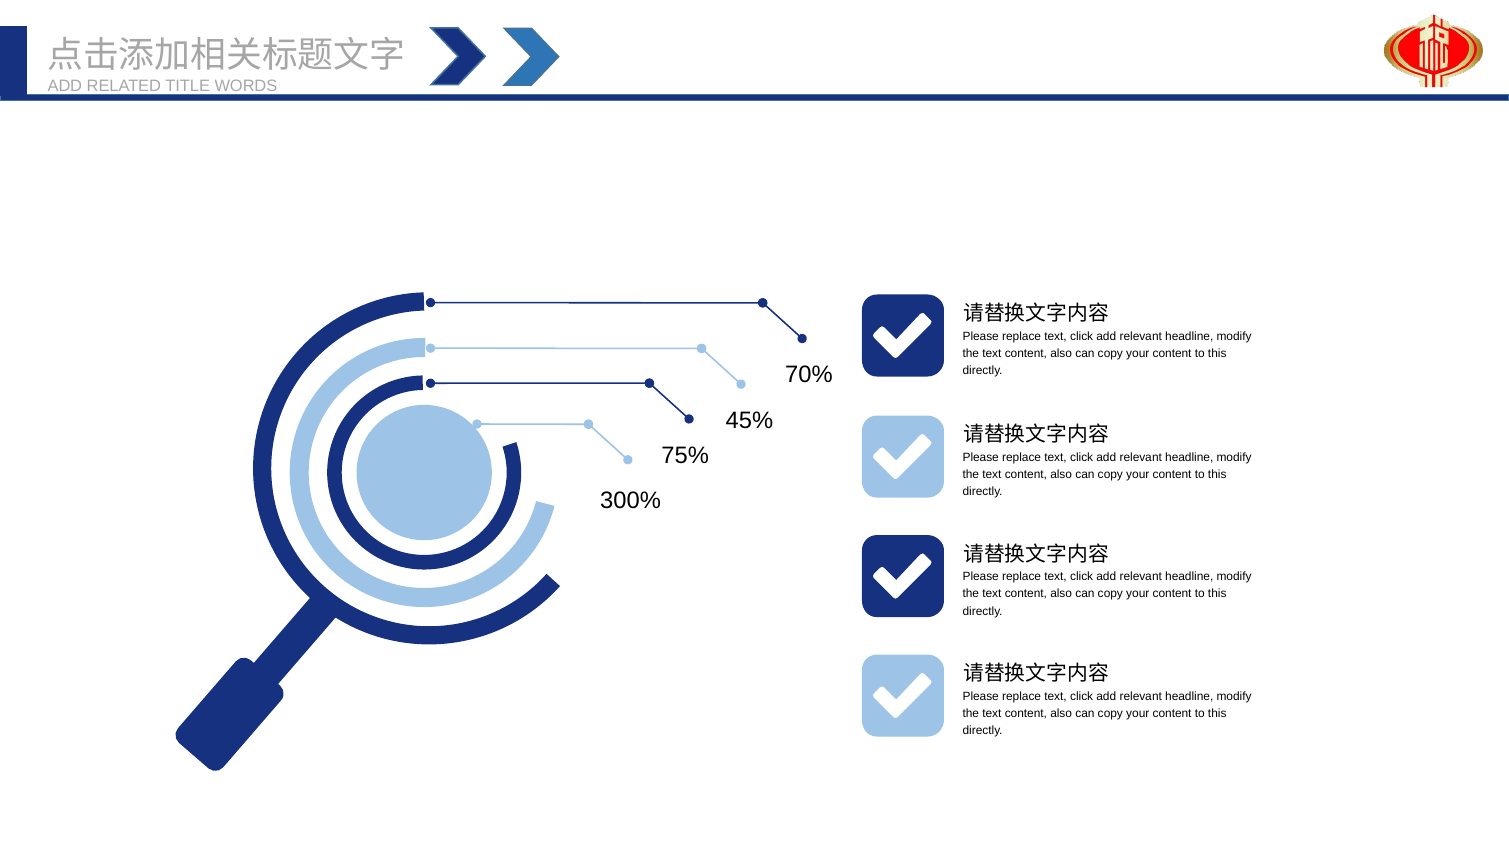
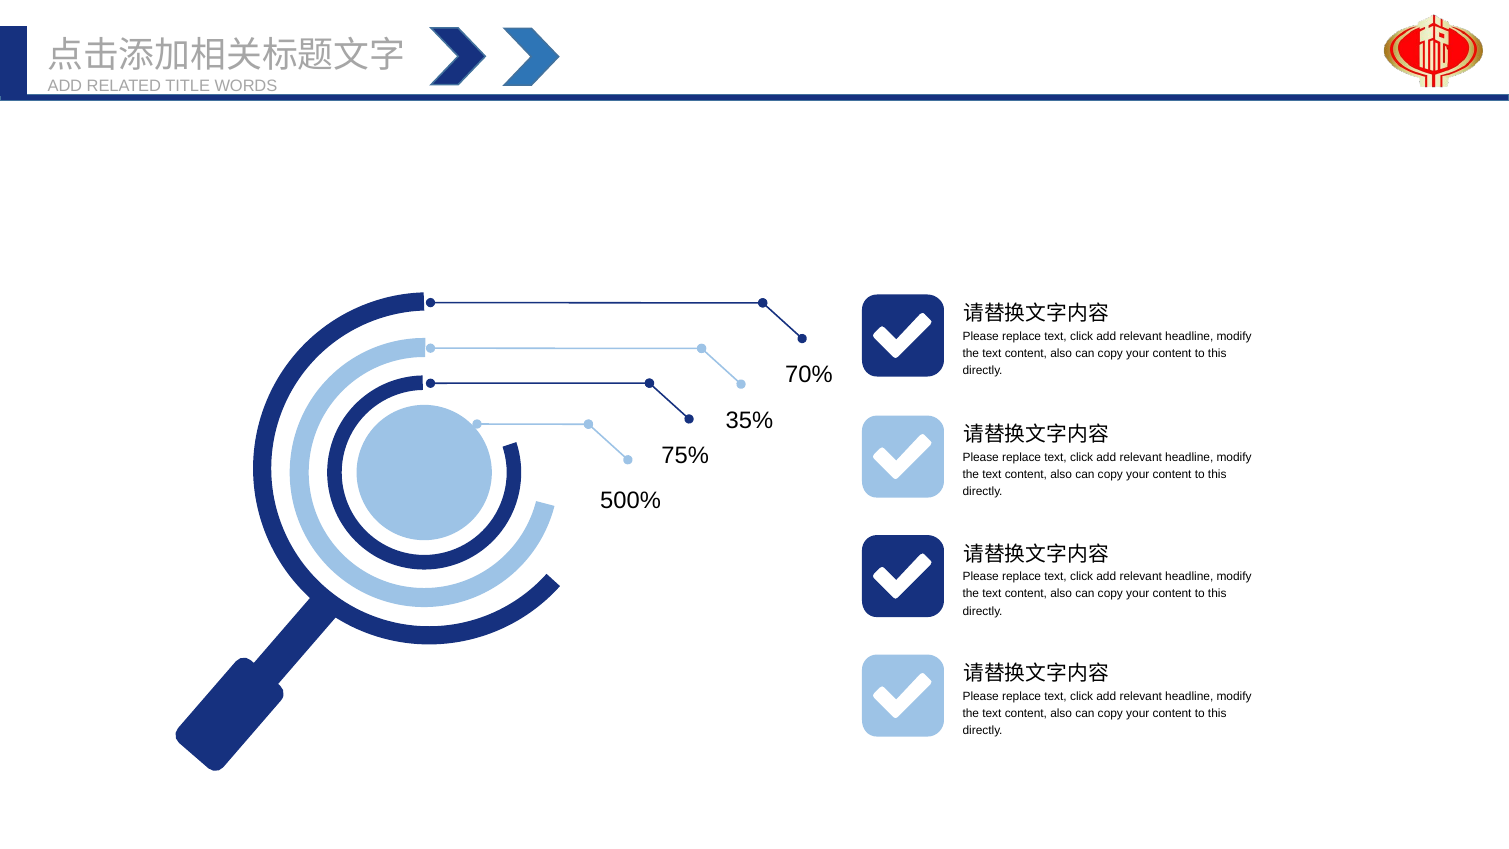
45%: 45% -> 35%
300%: 300% -> 500%
